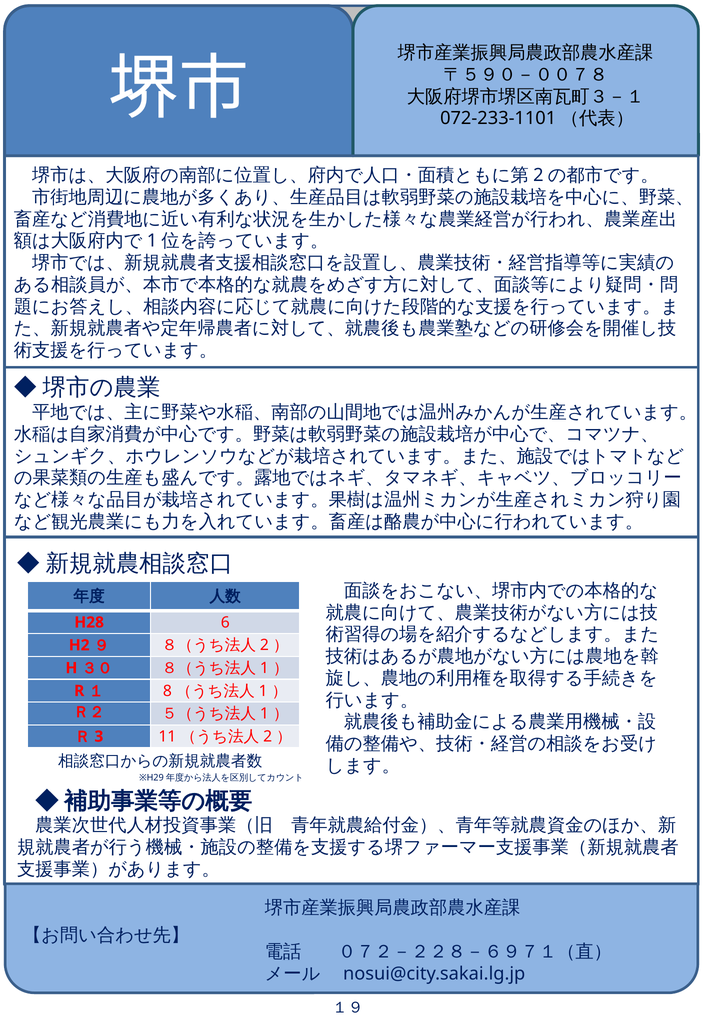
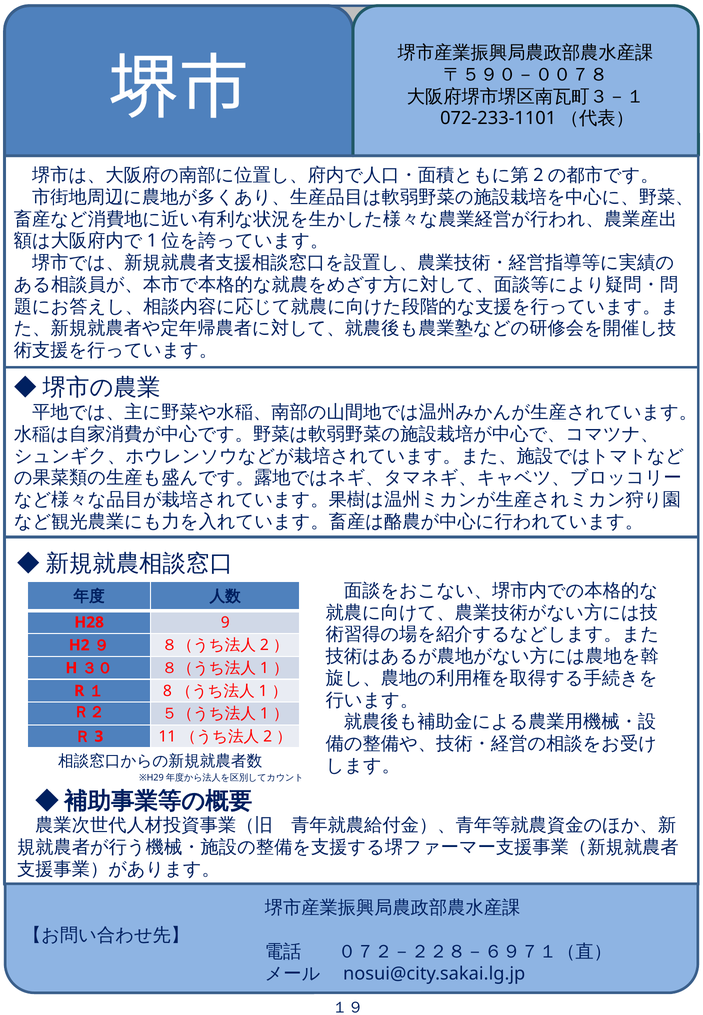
6: 6 -> 9
